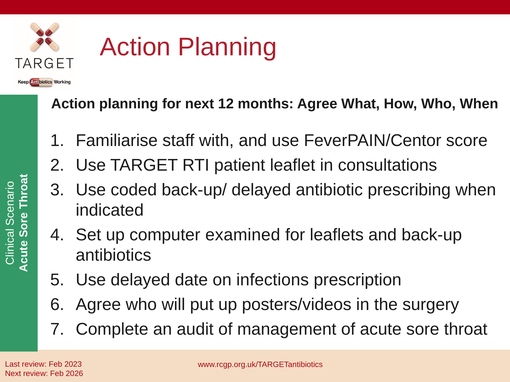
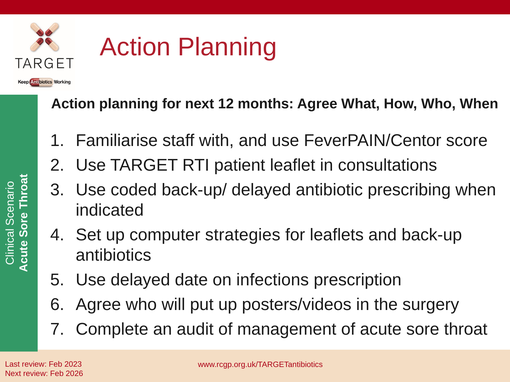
examined: examined -> strategies
